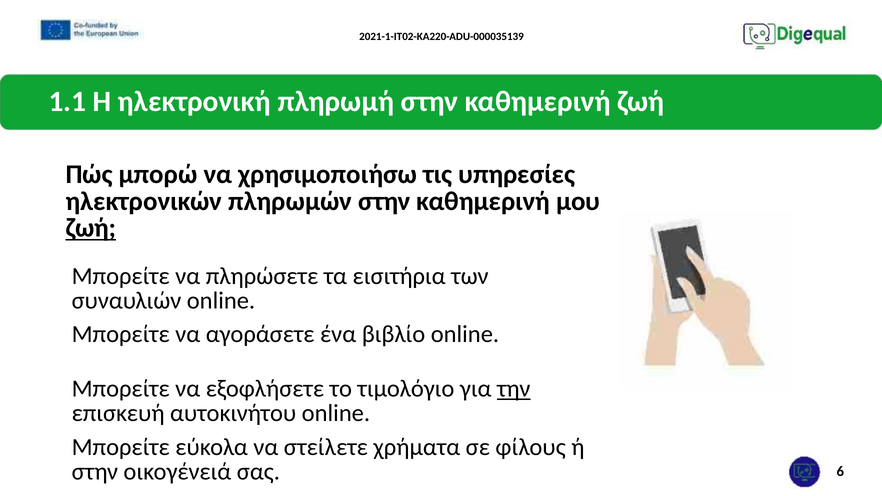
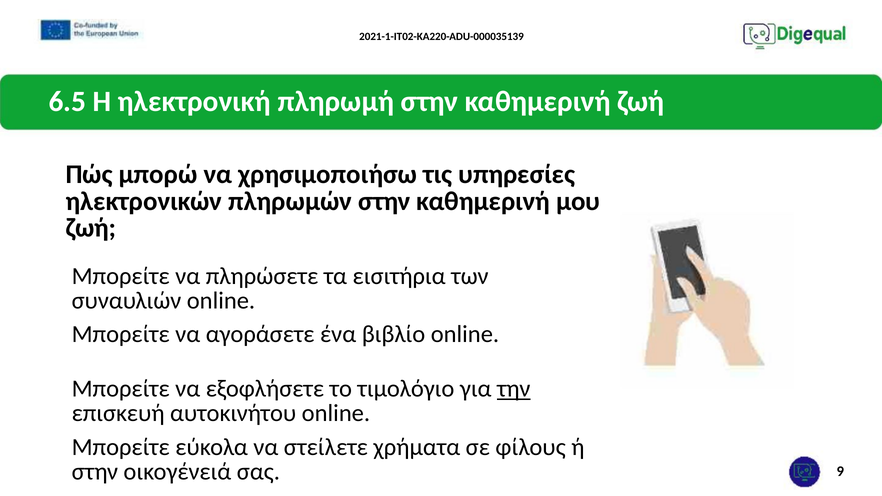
1.1: 1.1 -> 6.5
ζωή at (91, 228) underline: present -> none
6: 6 -> 9
